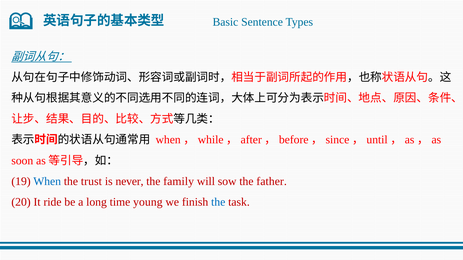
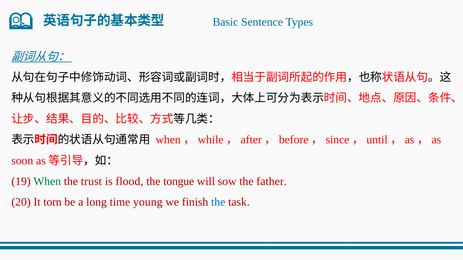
When colour: blue -> green
never: never -> flood
family: family -> tongue
ride: ride -> torn
